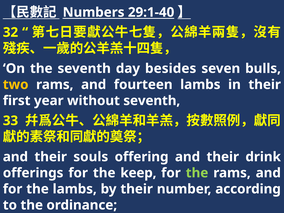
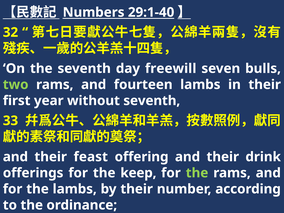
besides: besides -> freewill
two colour: yellow -> light green
souls: souls -> feast
